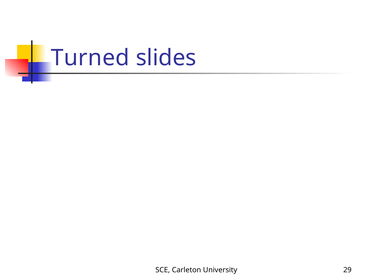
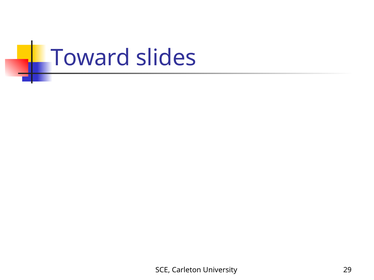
Turned: Turned -> Toward
